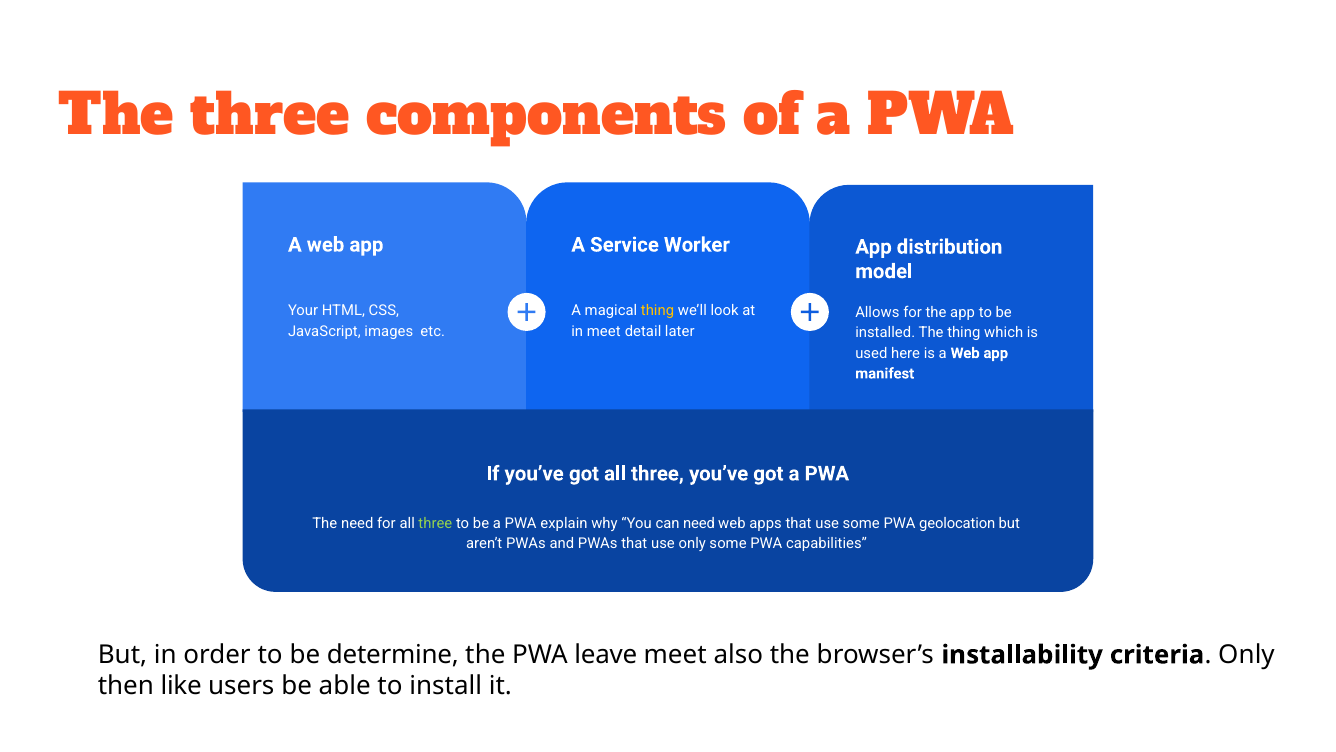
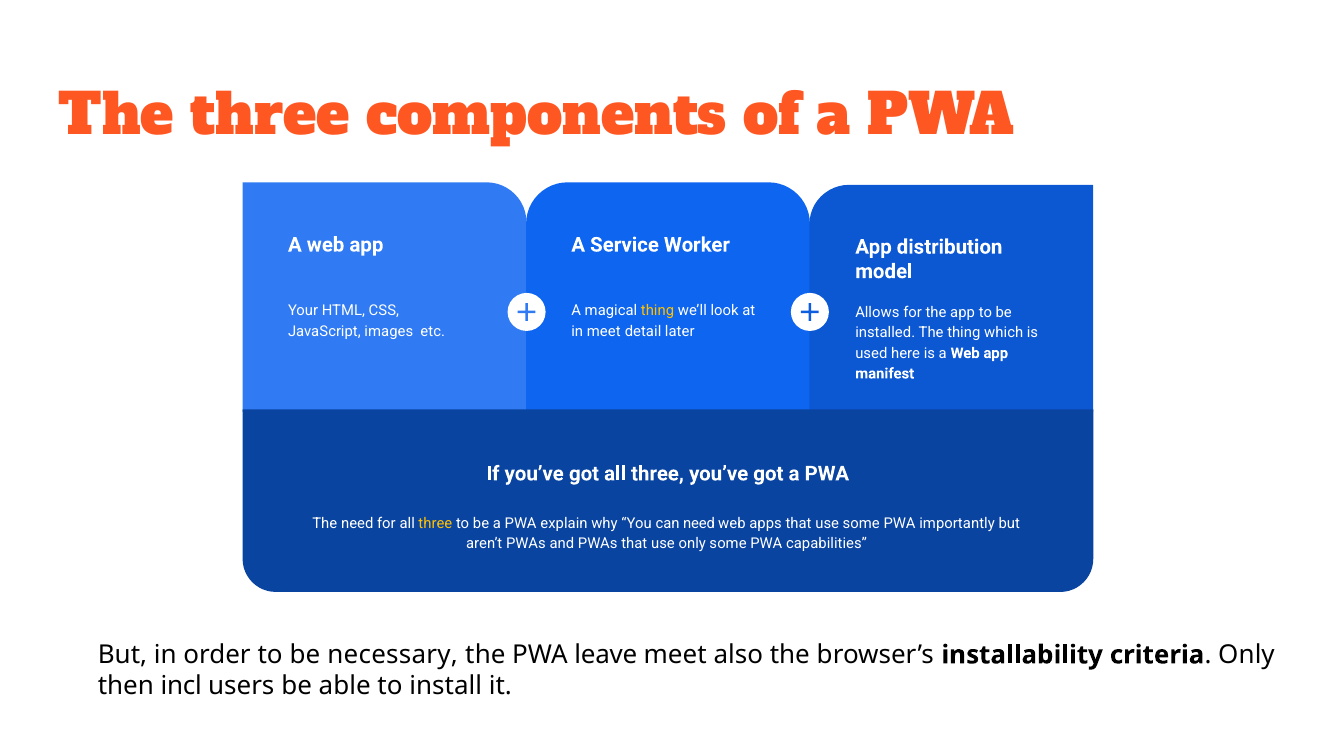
three at (435, 523) colour: light green -> yellow
geolocation: geolocation -> importantly
determine: determine -> necessary
like: like -> incl
